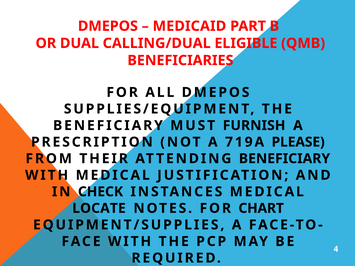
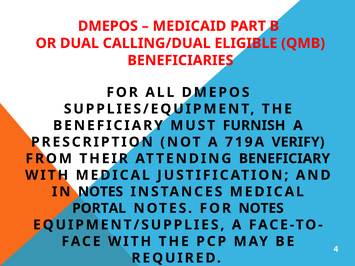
PLEASE: PLEASE -> VERIFY
IN CHECK: CHECK -> NOTES
LOCATE: LOCATE -> PORTAL
FOR CHART: CHART -> NOTES
